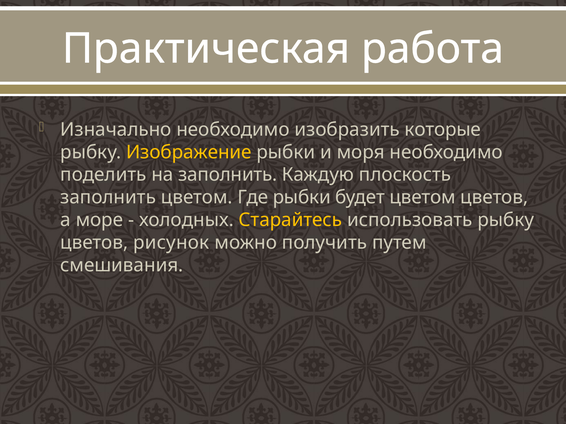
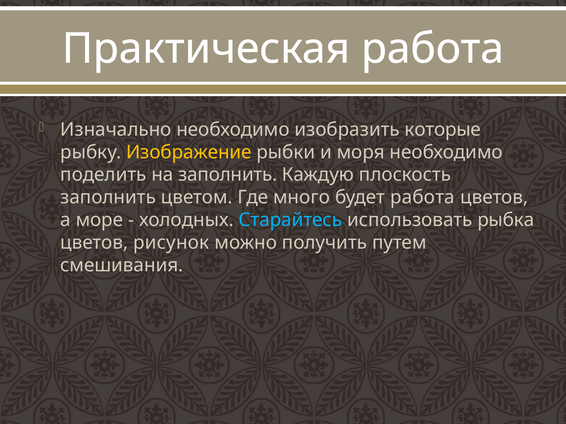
Где рыбки: рыбки -> много
будет цветом: цветом -> работа
Старайтесь colour: yellow -> light blue
использовать рыбку: рыбку -> рыбка
